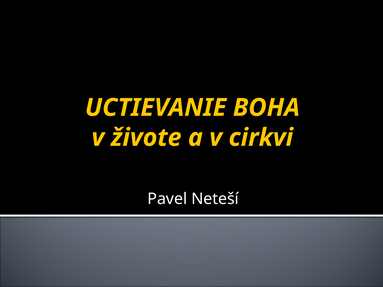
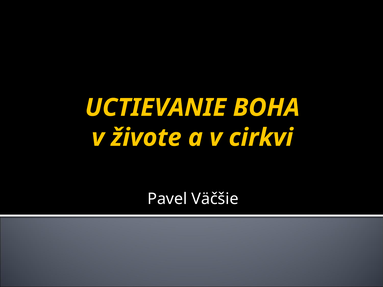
Neteší: Neteší -> Väčšie
